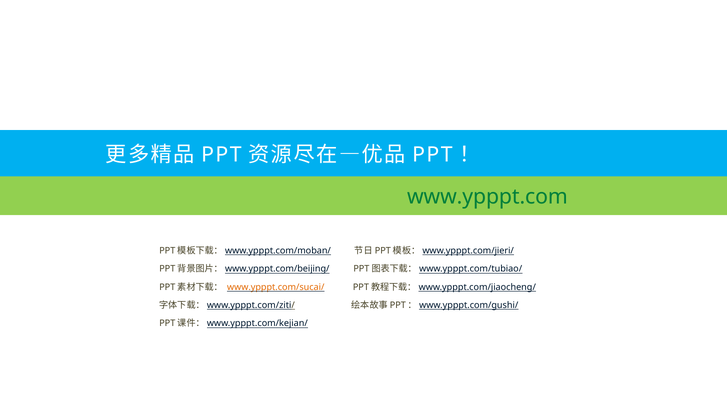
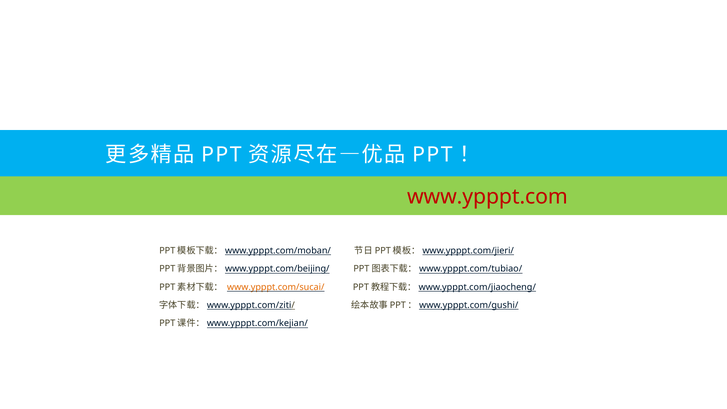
www.ypppt.com colour: green -> red
